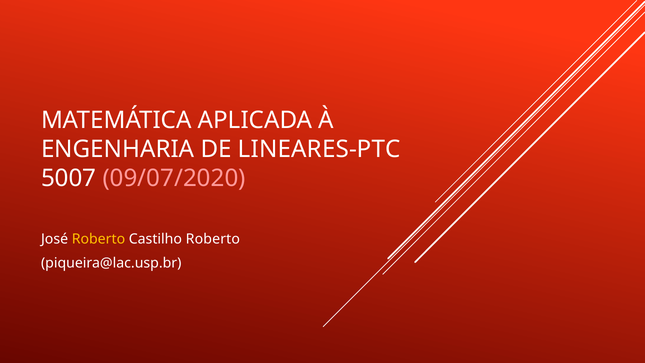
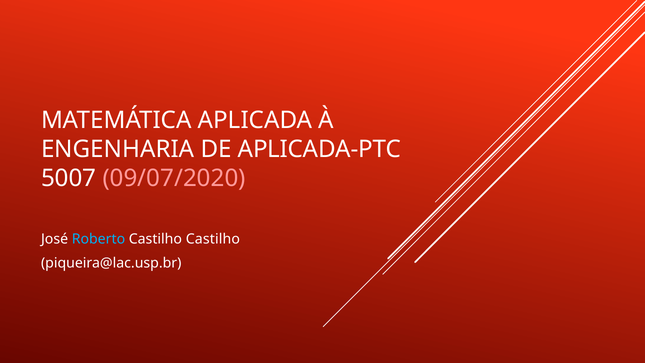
LINEARES-PTC: LINEARES-PTC -> APLICADA-PTC
Roberto at (98, 239) colour: yellow -> light blue
Castilho Roberto: Roberto -> Castilho
